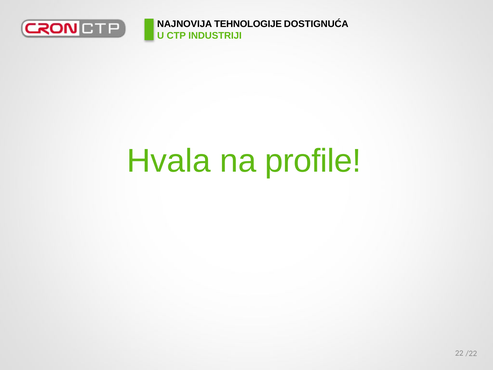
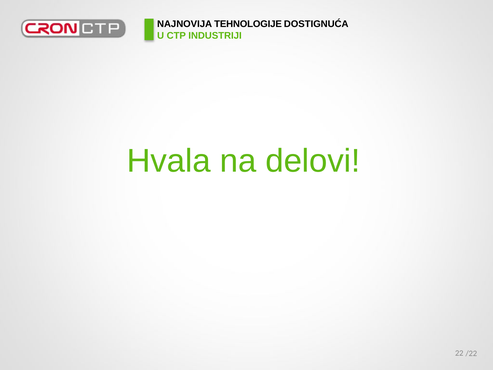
profile: profile -> delovi
